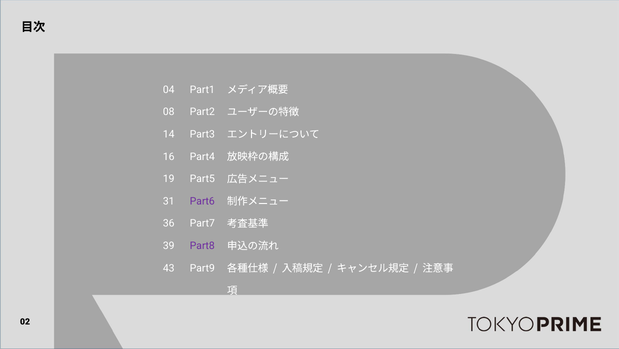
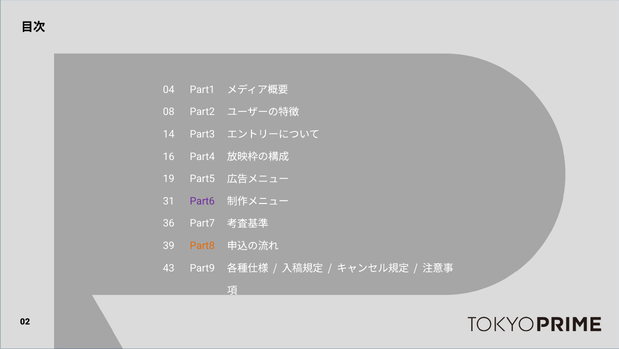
Part8 colour: purple -> orange
